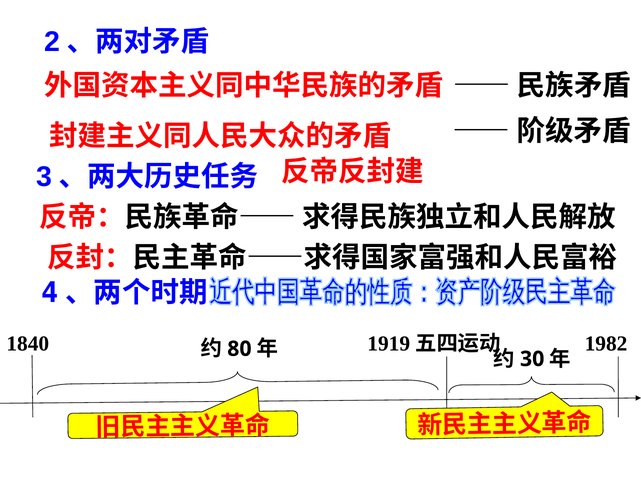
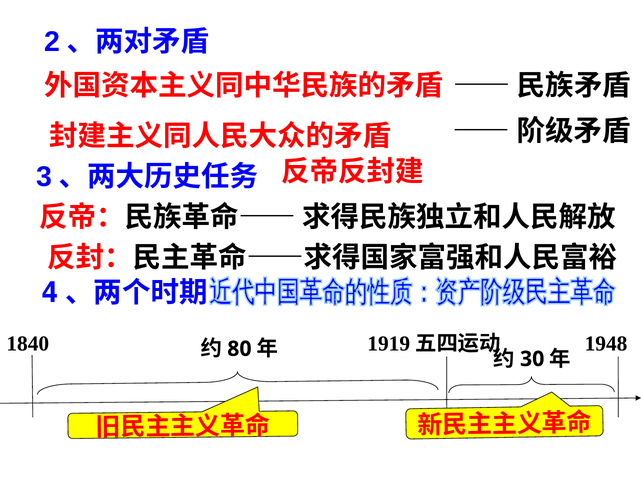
1982: 1982 -> 1948
